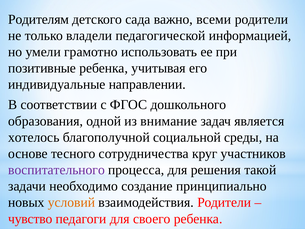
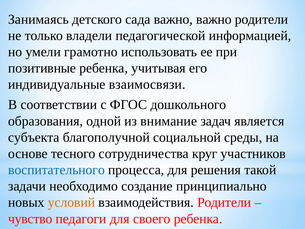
Родителям: Родителям -> Занимаясь
важно всеми: всеми -> важно
направлении: направлении -> взаимосвязи
хотелось: хотелось -> субъекта
воспитательного colour: purple -> blue
